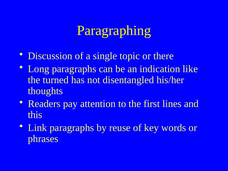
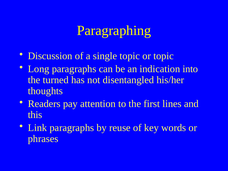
or there: there -> topic
like: like -> into
